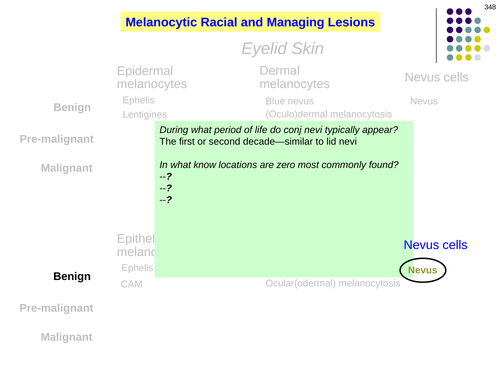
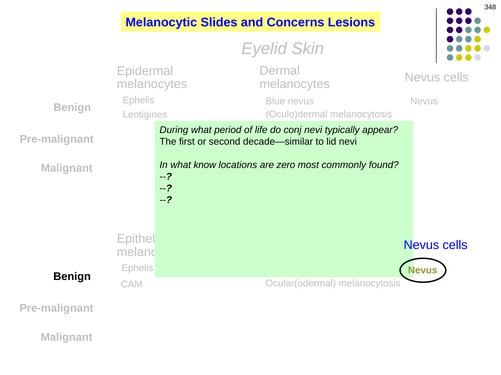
Racial: Racial -> Slides
Managing: Managing -> Concerns
